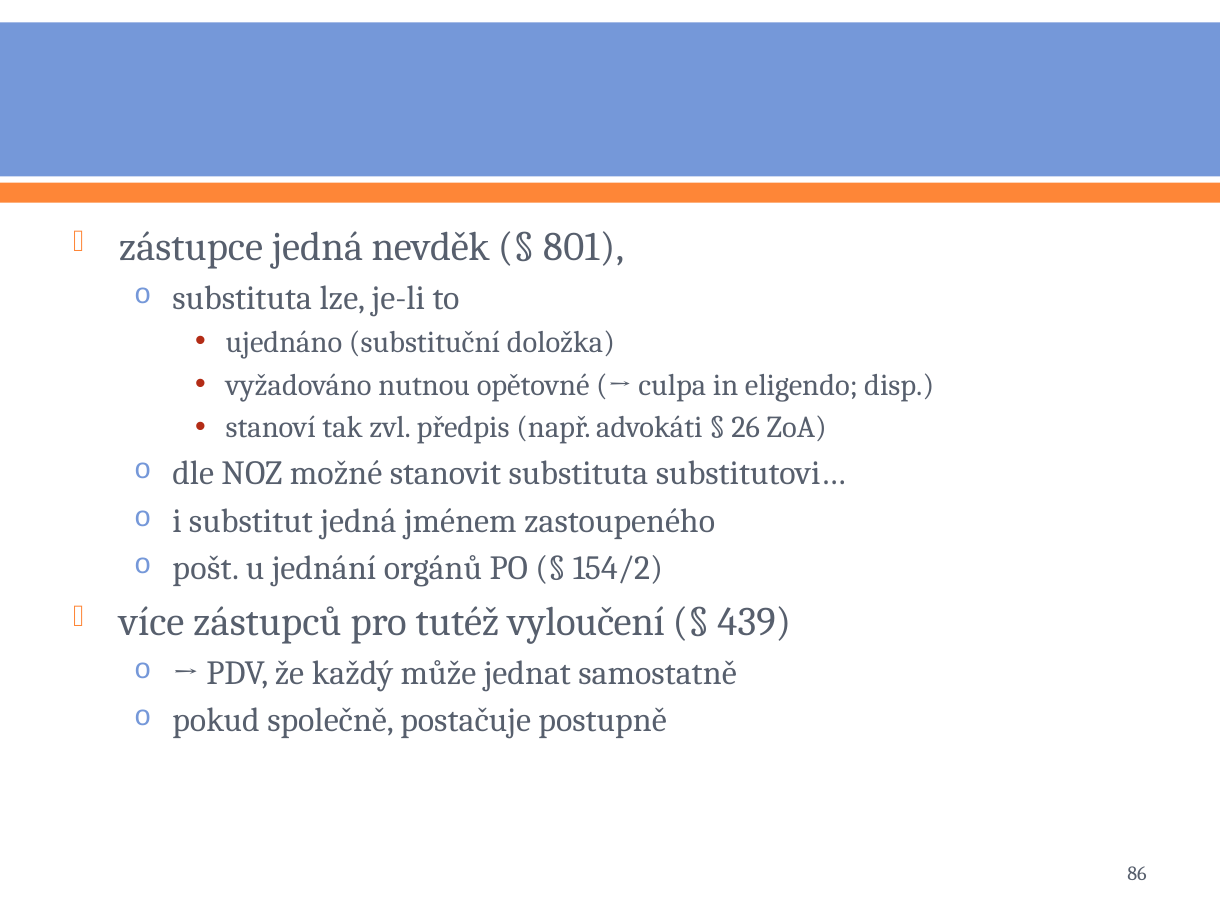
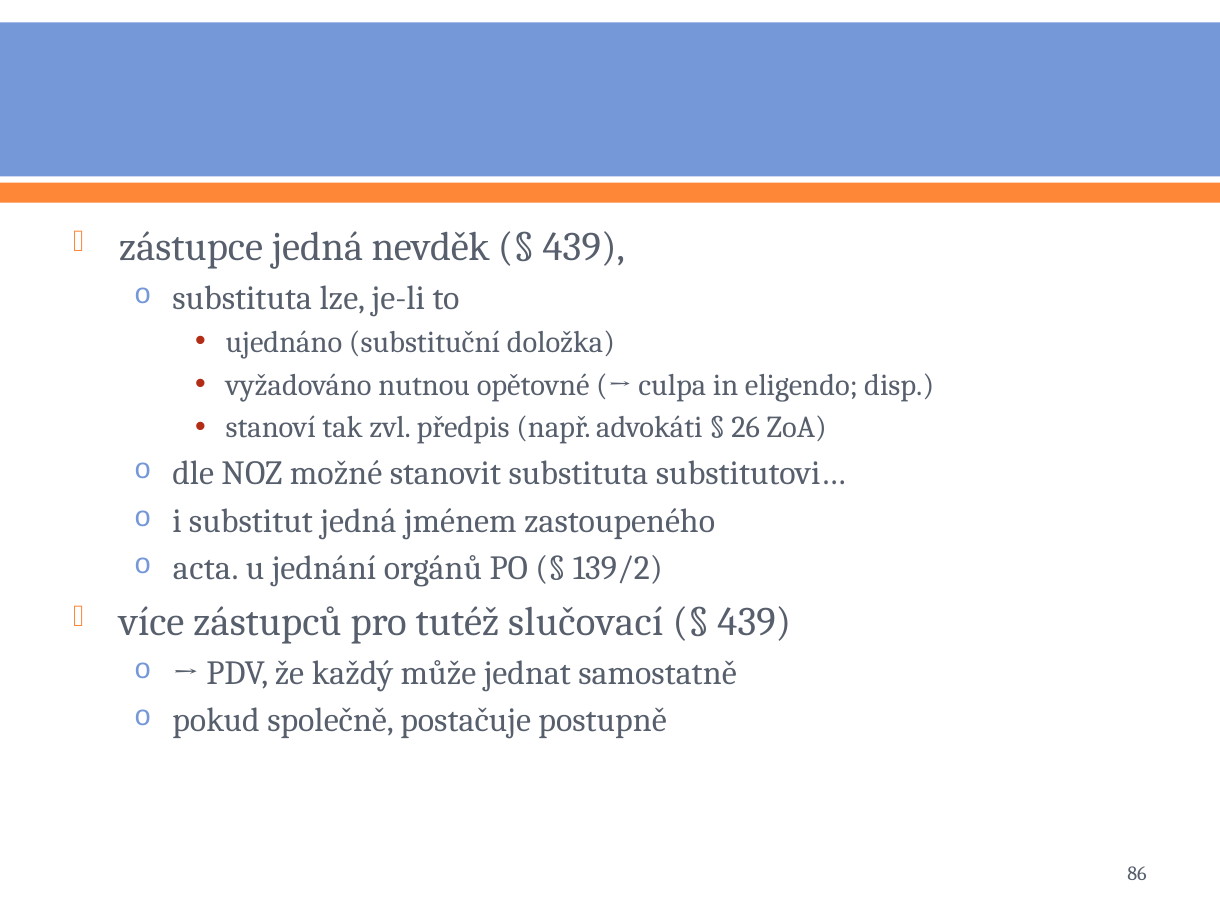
801 at (584, 247): 801 -> 439
pošt: pošt -> acta
154/2: 154/2 -> 139/2
vyloučení: vyloučení -> slučovací
